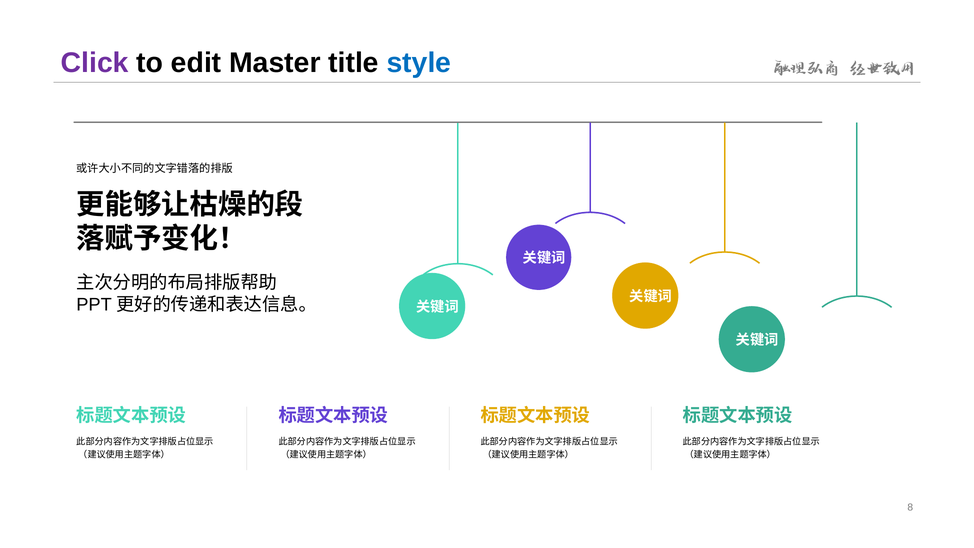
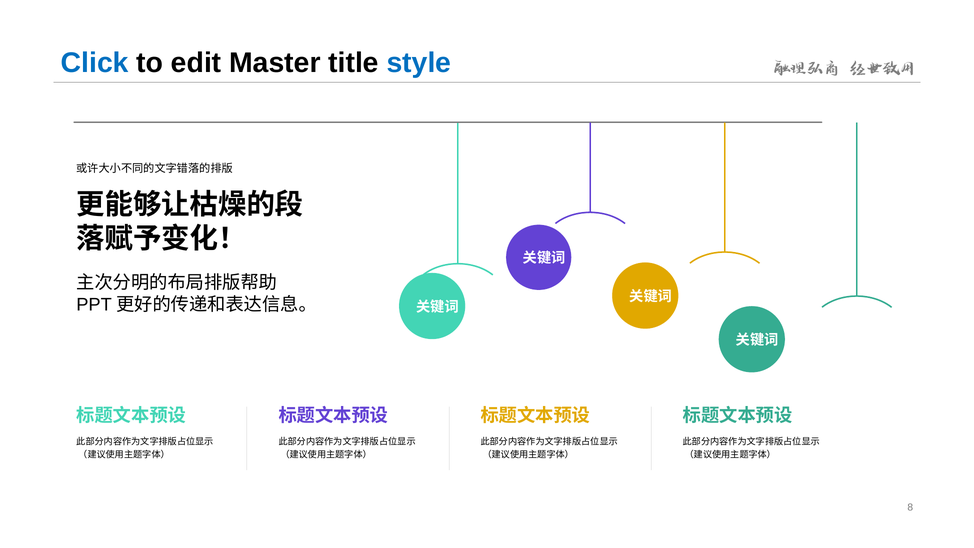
Click colour: purple -> blue
